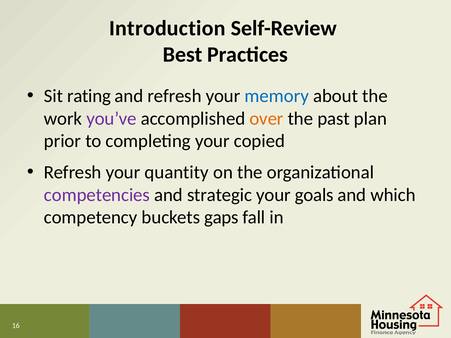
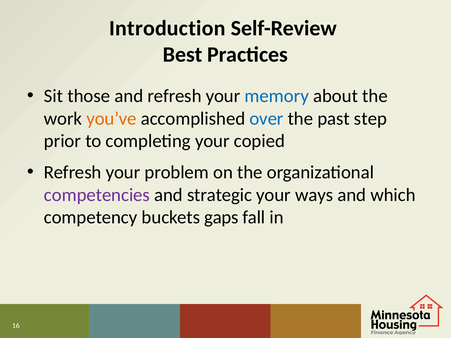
rating: rating -> those
you’ve colour: purple -> orange
over colour: orange -> blue
plan: plan -> step
quantity: quantity -> problem
goals: goals -> ways
